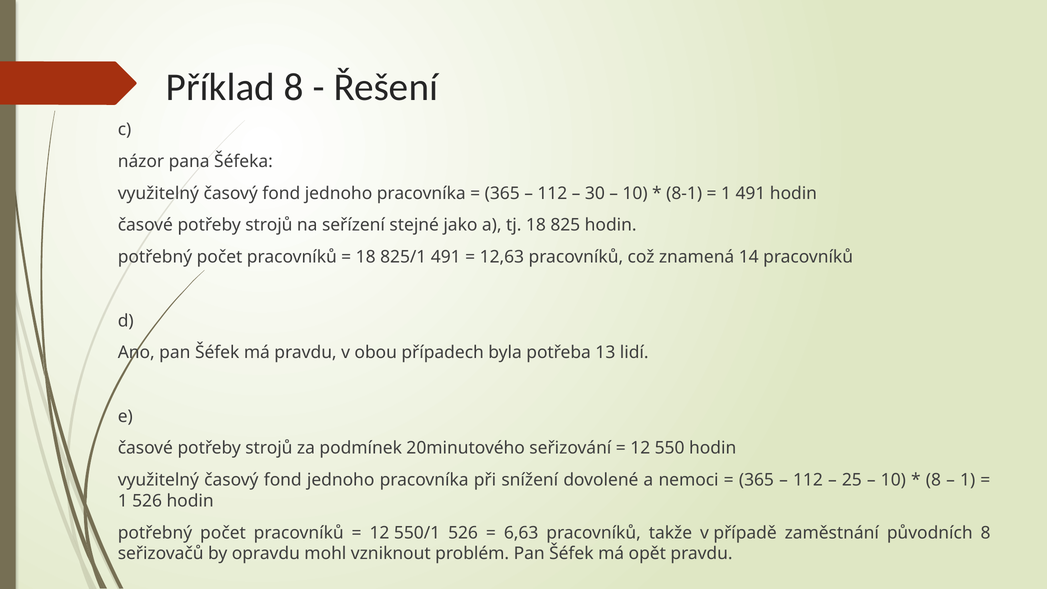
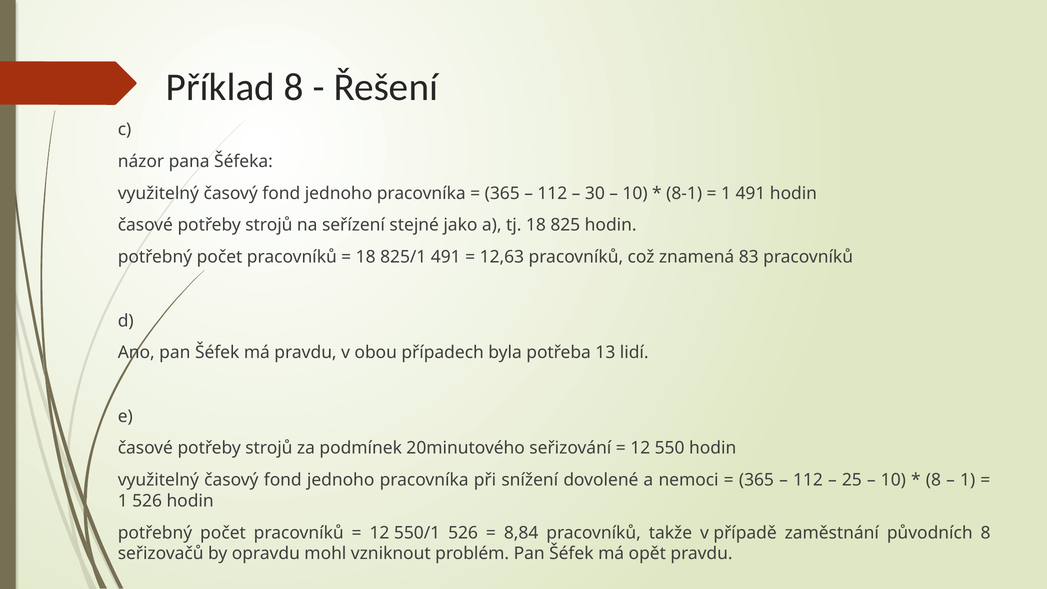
14: 14 -> 83
6,63: 6,63 -> 8,84
